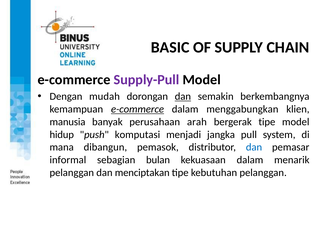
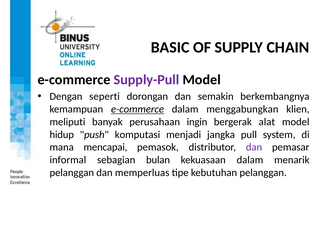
mudah: mudah -> seperti
dan at (183, 97) underline: present -> none
manusia: manusia -> meliputi
arah: arah -> ingin
bergerak tipe: tipe -> alat
dibangun: dibangun -> mencapai
dan at (254, 148) colour: blue -> purple
menciptakan: menciptakan -> memperluas
